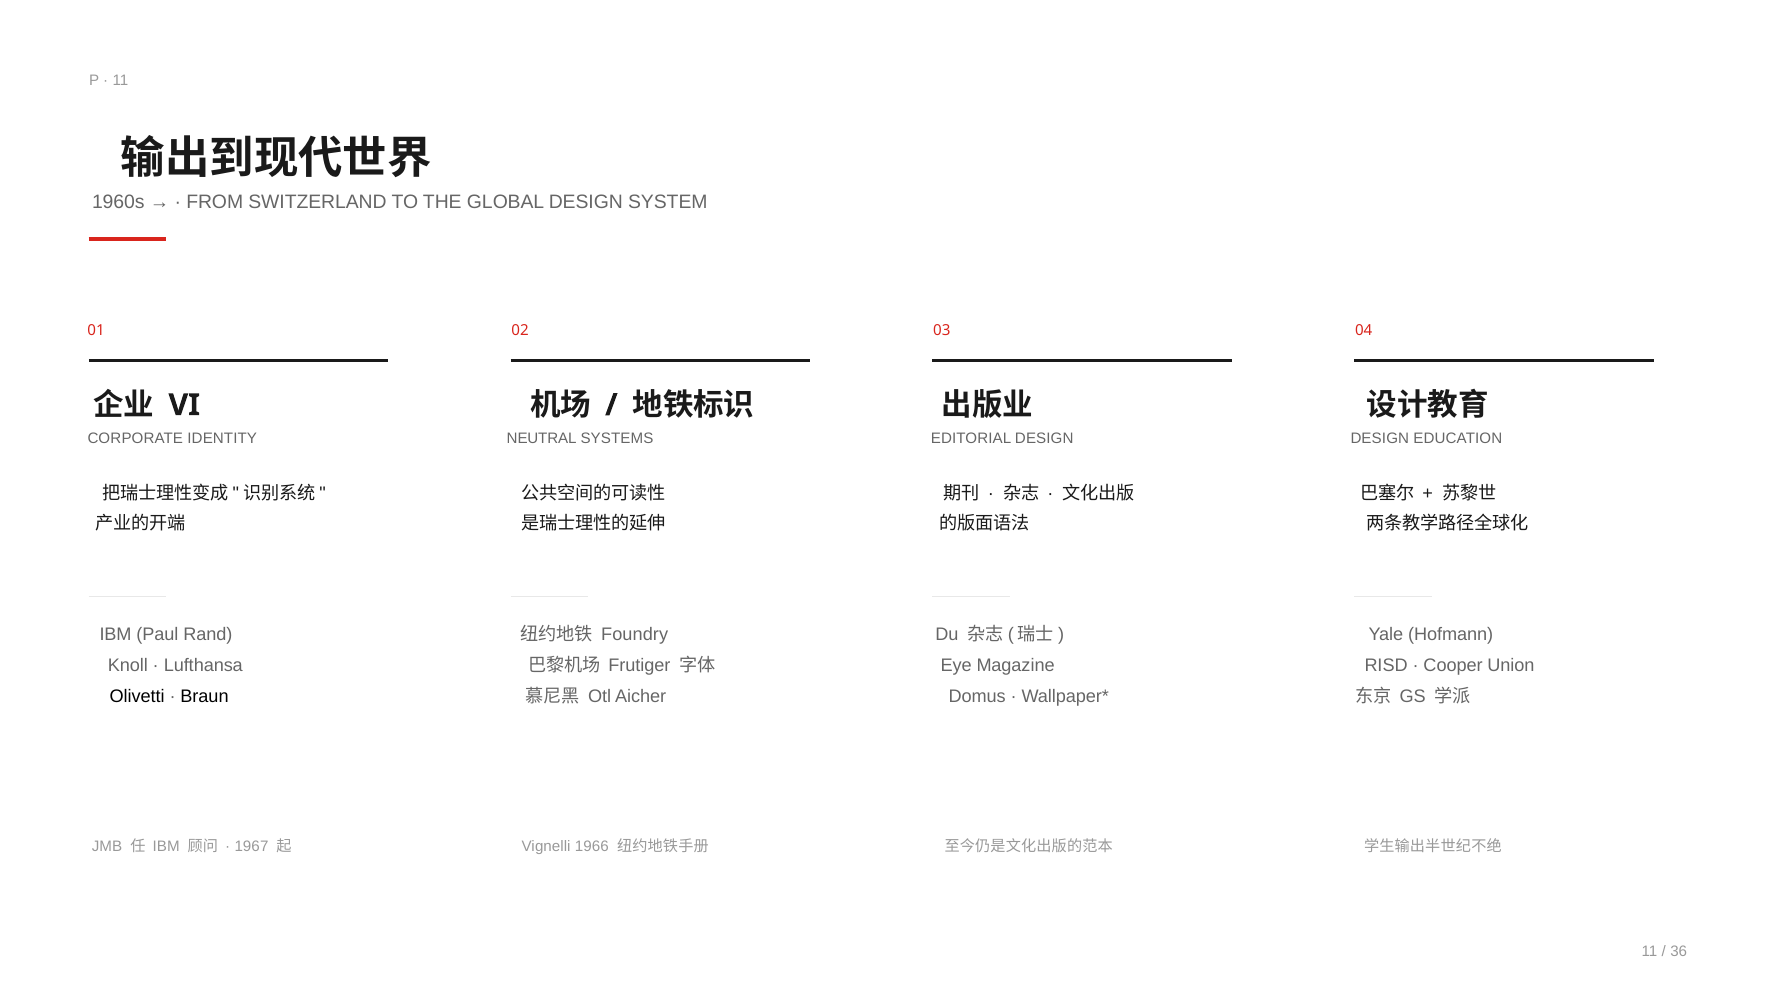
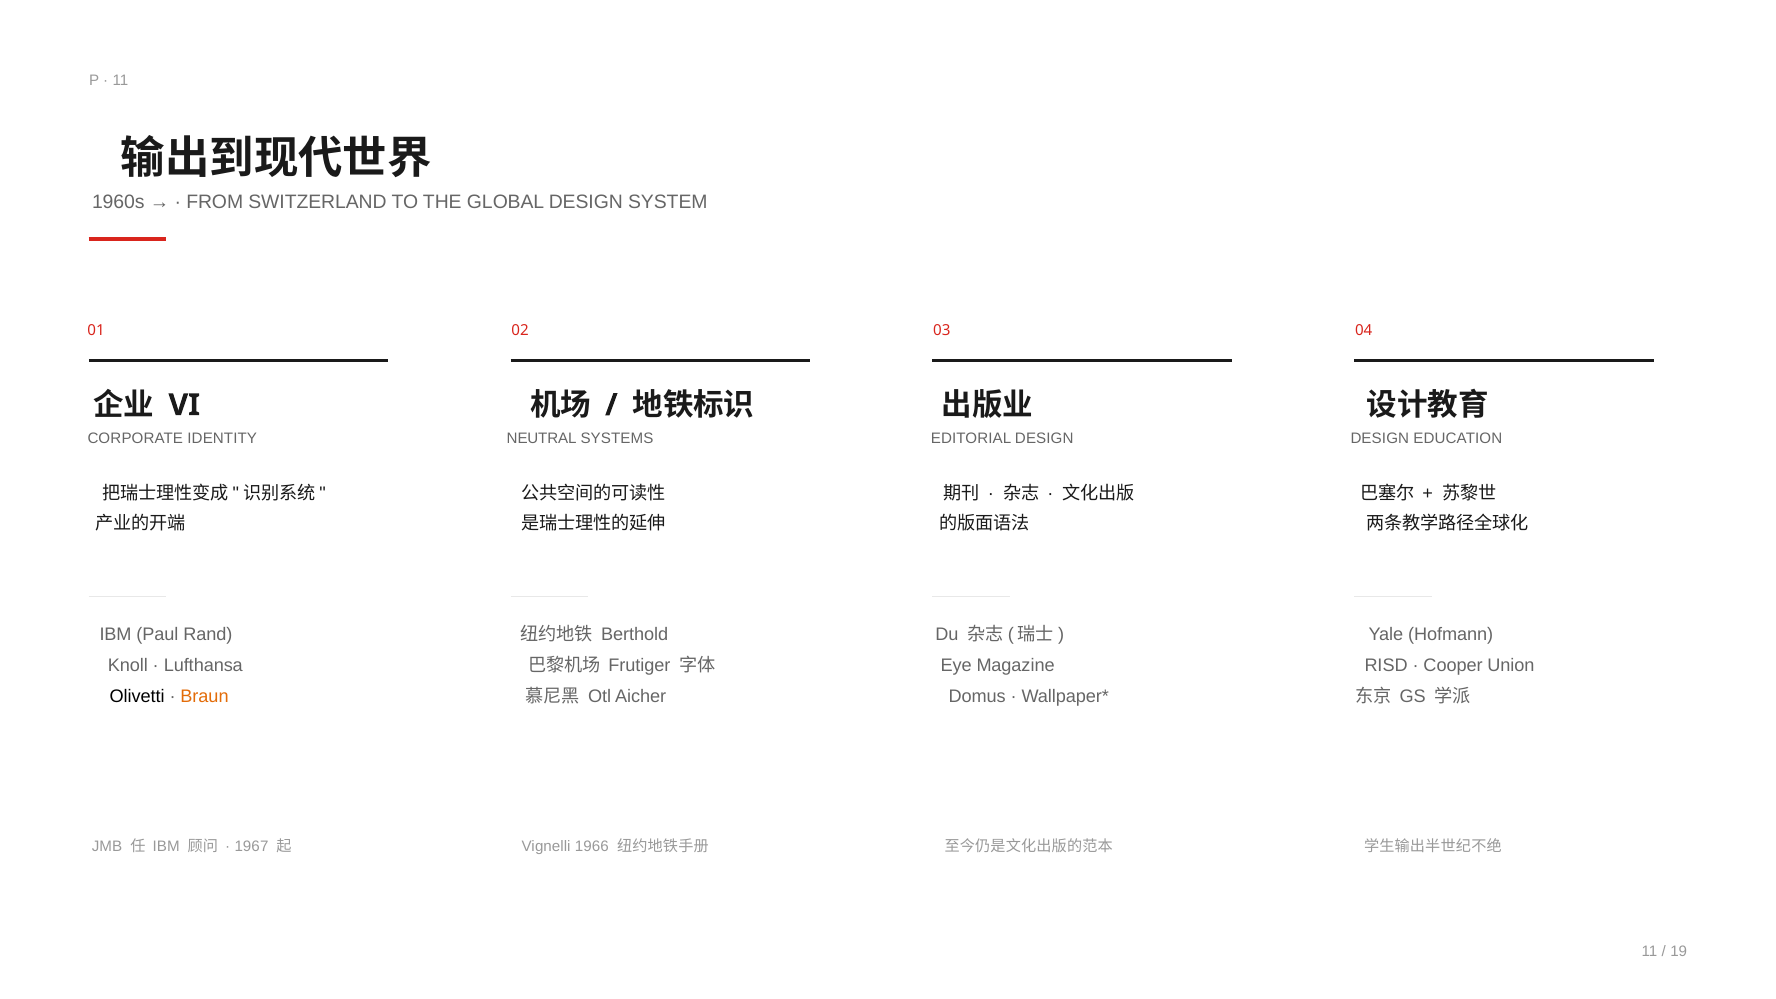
Foundry: Foundry -> Berthold
Braun colour: black -> orange
36: 36 -> 19
